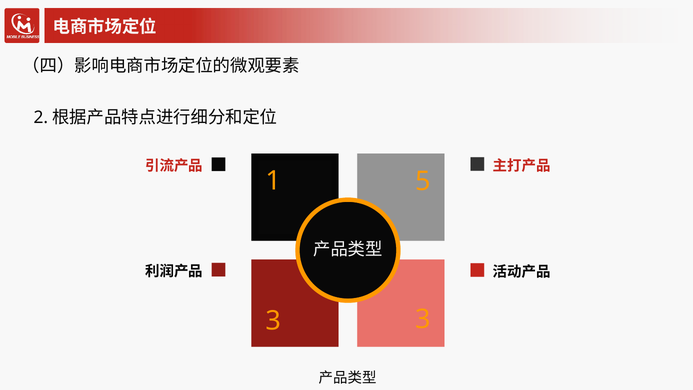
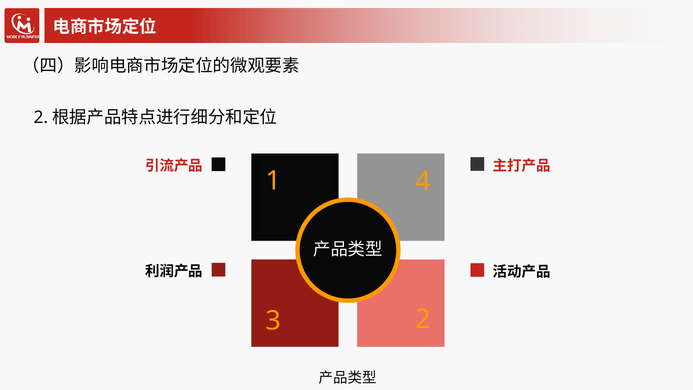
5: 5 -> 4
3 3: 3 -> 2
